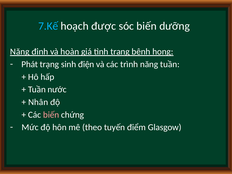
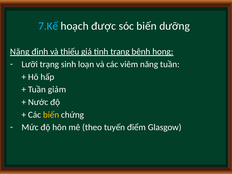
hoàn: hoàn -> thiếu
Phát: Phát -> Lưỡi
điện: điện -> loạn
trình: trình -> viêm
nước: nước -> giảm
Nhân: Nhân -> Nước
biến at (51, 115) colour: pink -> yellow
